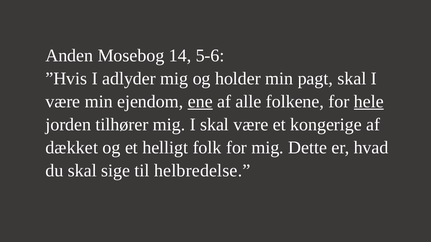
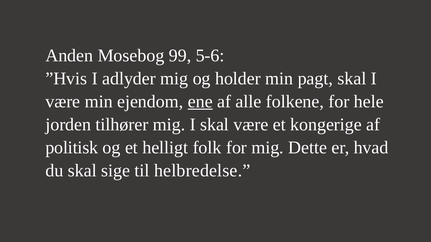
14: 14 -> 99
hele underline: present -> none
dækket: dækket -> politisk
